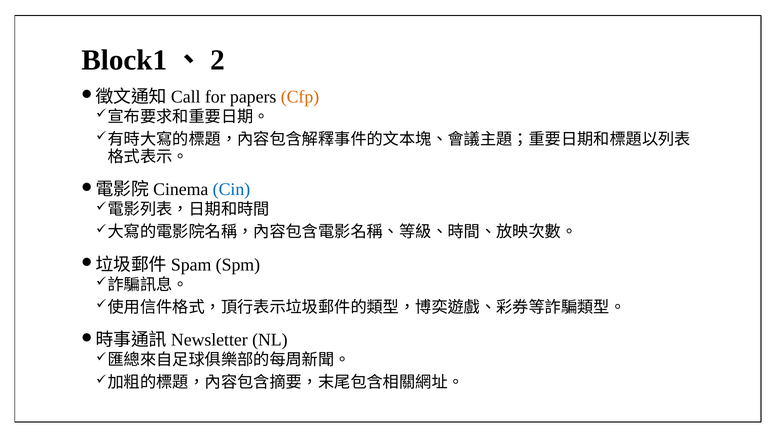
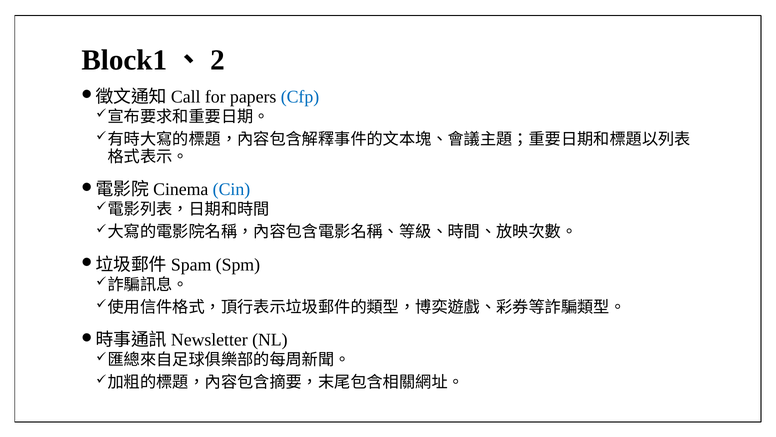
Cfp colour: orange -> blue
